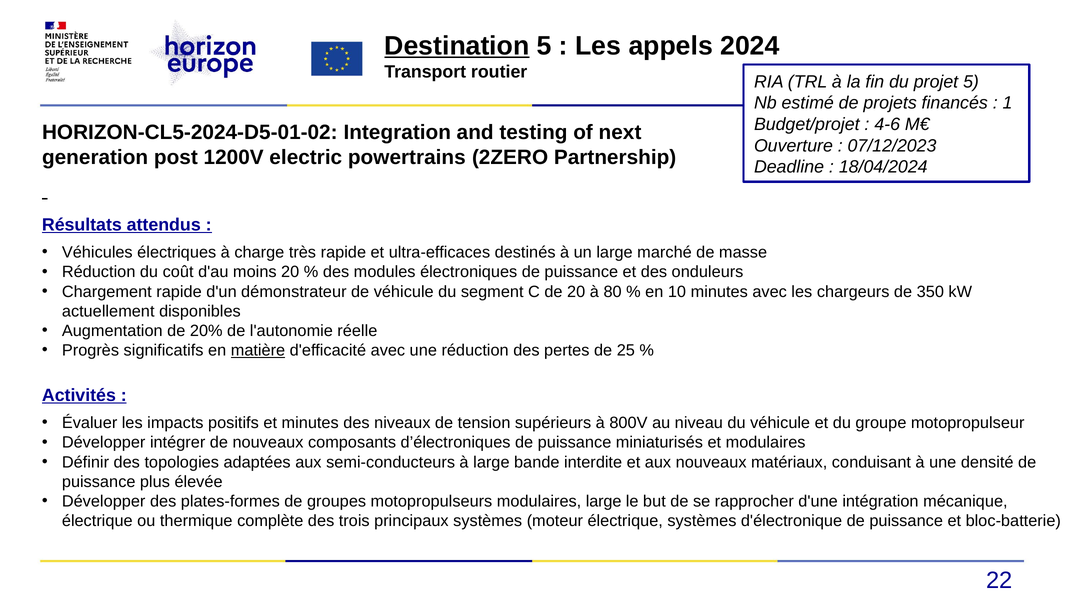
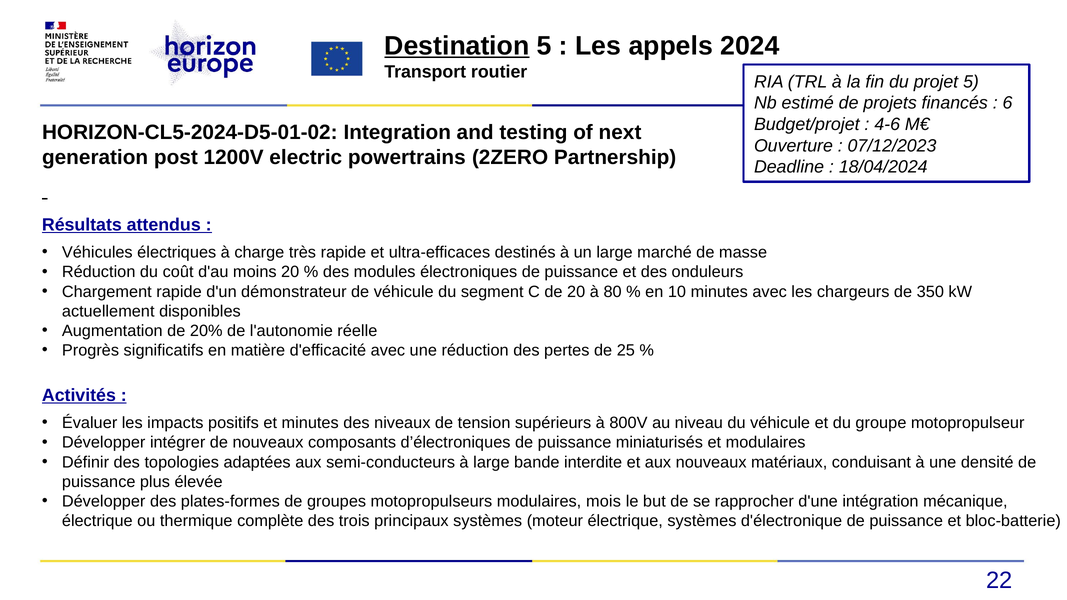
1: 1 -> 6
matière underline: present -> none
modulaires large: large -> mois
